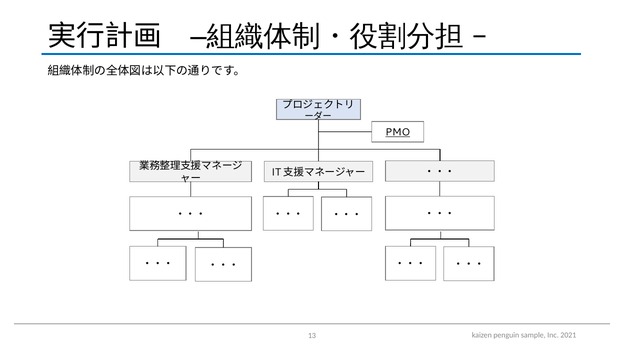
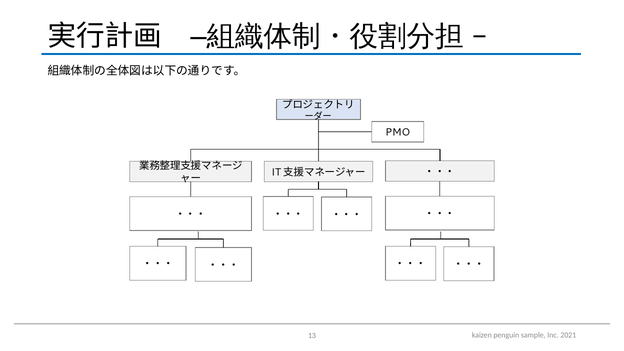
PMO underline: present -> none
